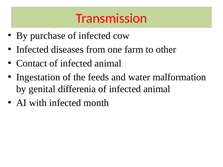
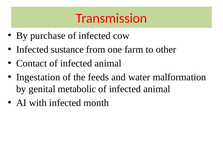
diseases: diseases -> sustance
differenia: differenia -> metabolic
